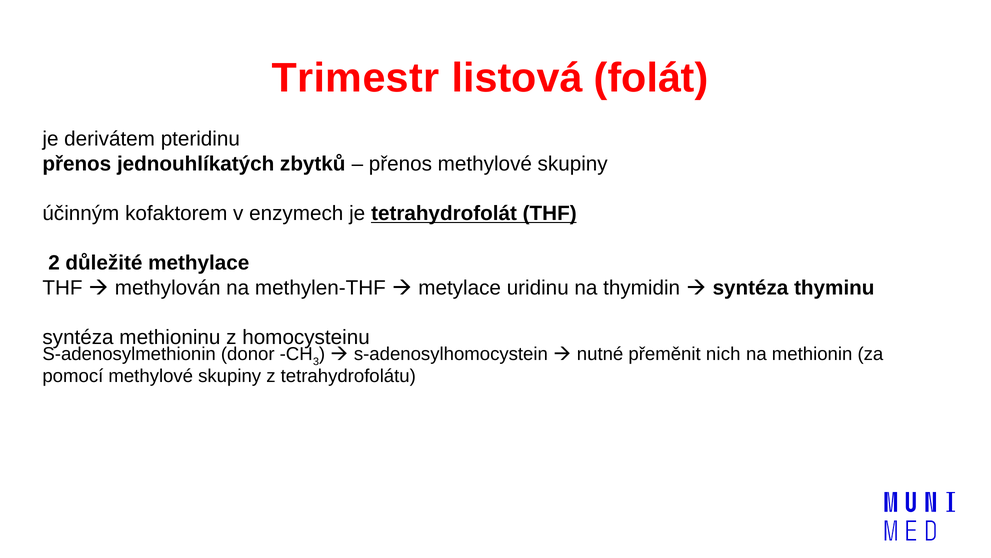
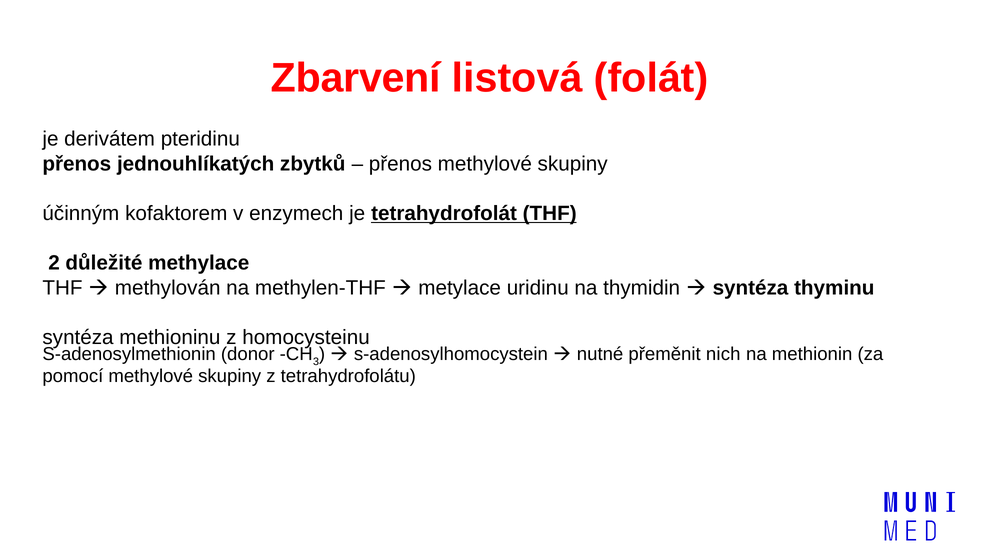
Trimestr: Trimestr -> Zbarvení
